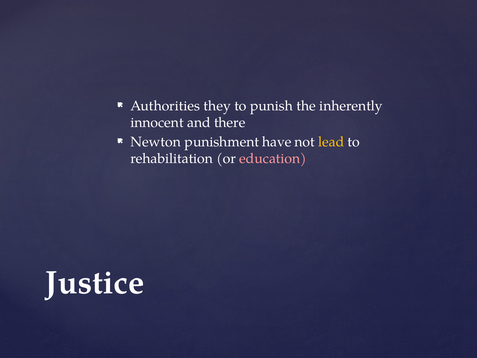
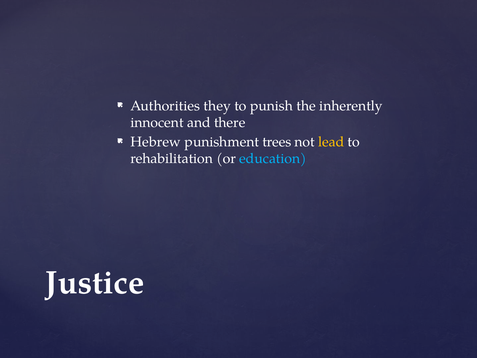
Newton: Newton -> Hebrew
have: have -> trees
education colour: pink -> light blue
